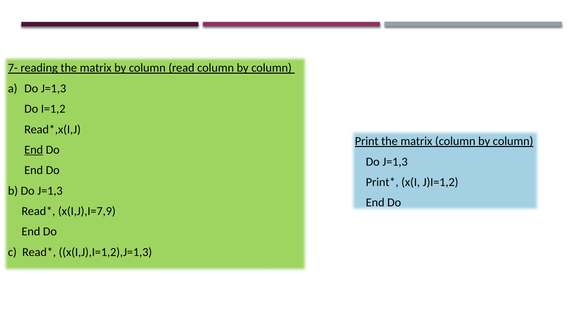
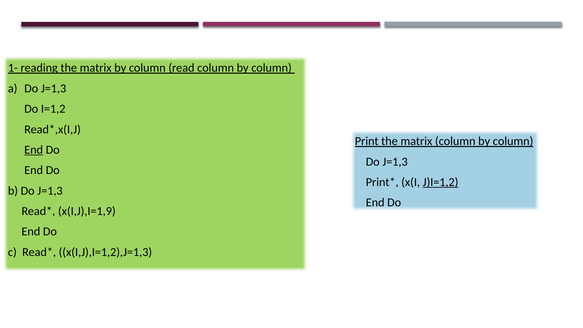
7-: 7- -> 1-
J)I=1,2 underline: none -> present
x(I,J),I=7,9: x(I,J),I=7,9 -> x(I,J),I=1,9
